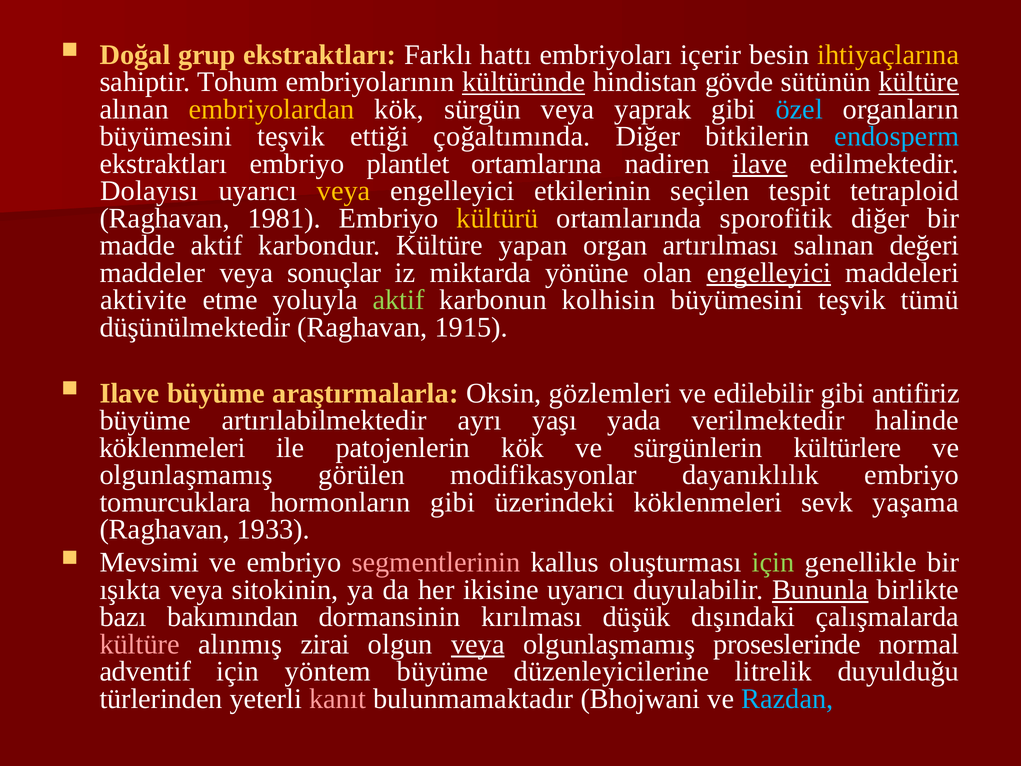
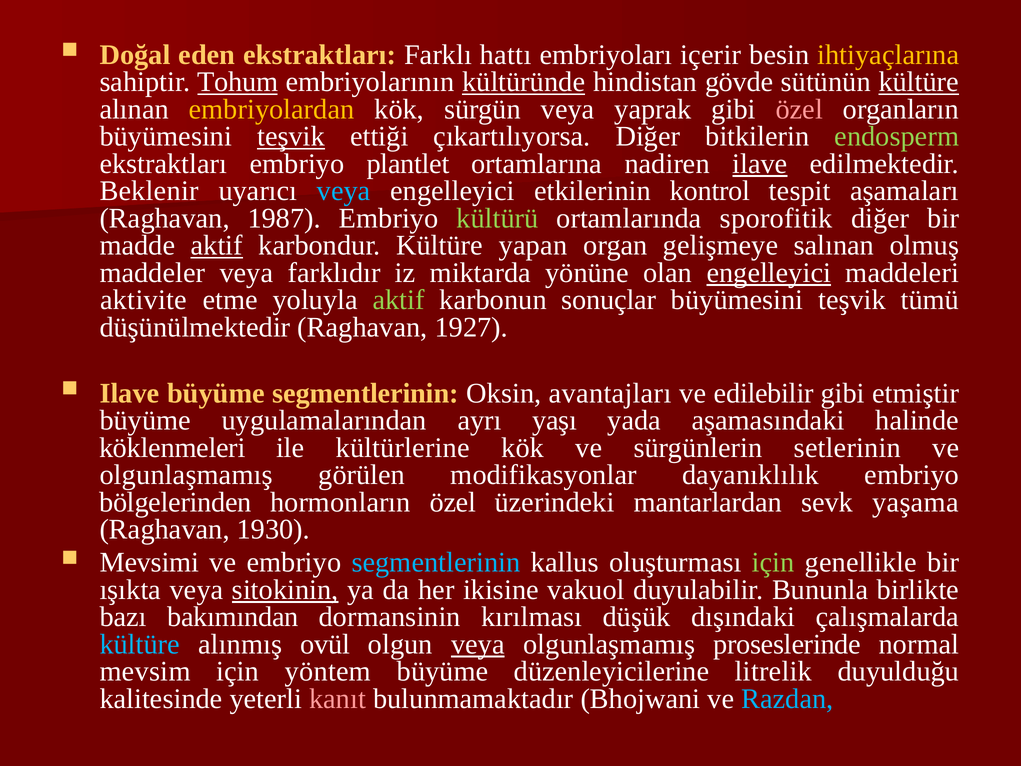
grup: grup -> eden
Tohum underline: none -> present
özel at (799, 109) colour: light blue -> pink
teşvik at (291, 137) underline: none -> present
çoğaltımında: çoğaltımında -> çıkartılıyorsa
endosperm colour: light blue -> light green
Dolayısı: Dolayısı -> Beklenir
veya at (344, 191) colour: yellow -> light blue
seçilen: seçilen -> kontrol
tetraploid: tetraploid -> aşamaları
1981: 1981 -> 1987
kültürü colour: yellow -> light green
aktif at (217, 246) underline: none -> present
artırılması: artırılması -> gelişmeye
değeri: değeri -> olmuş
sonuçlar: sonuçlar -> farklıdır
kolhisin: kolhisin -> sonuçlar
1915: 1915 -> 1927
büyüme araştırmalarla: araştırmalarla -> segmentlerinin
gözlemleri: gözlemleri -> avantajları
antifiriz: antifiriz -> etmiştir
artırılabilmektedir: artırılabilmektedir -> uygulamalarından
verilmektedir: verilmektedir -> aşamasındaki
patojenlerin: patojenlerin -> kültürlerine
kültürlere: kültürlere -> setlerinin
tomurcuklara: tomurcuklara -> bölgelerinden
hormonların gibi: gibi -> özel
üzerindeki köklenmeleri: köklenmeleri -> mantarlardan
1933: 1933 -> 1930
segmentlerinin at (436, 562) colour: pink -> light blue
sitokinin underline: none -> present
ikisine uyarıcı: uyarıcı -> vakuol
Bununla underline: present -> none
kültüre at (140, 644) colour: pink -> light blue
zirai: zirai -> ovül
adventif: adventif -> mevsim
türlerinden: türlerinden -> kalitesinde
